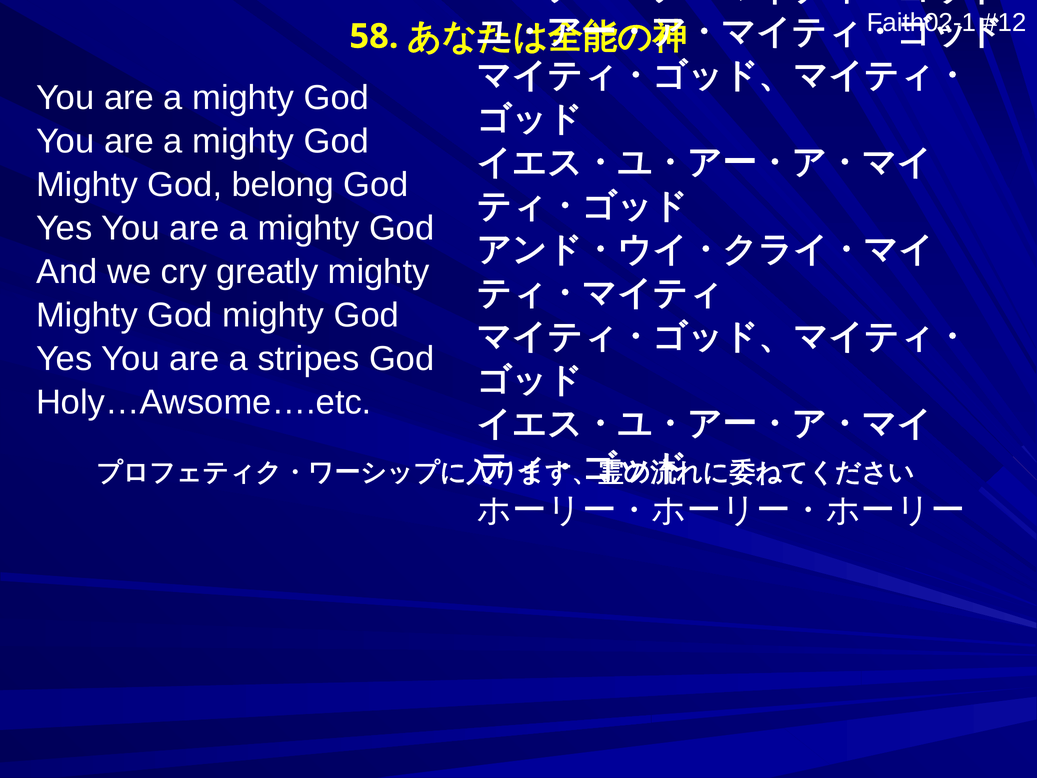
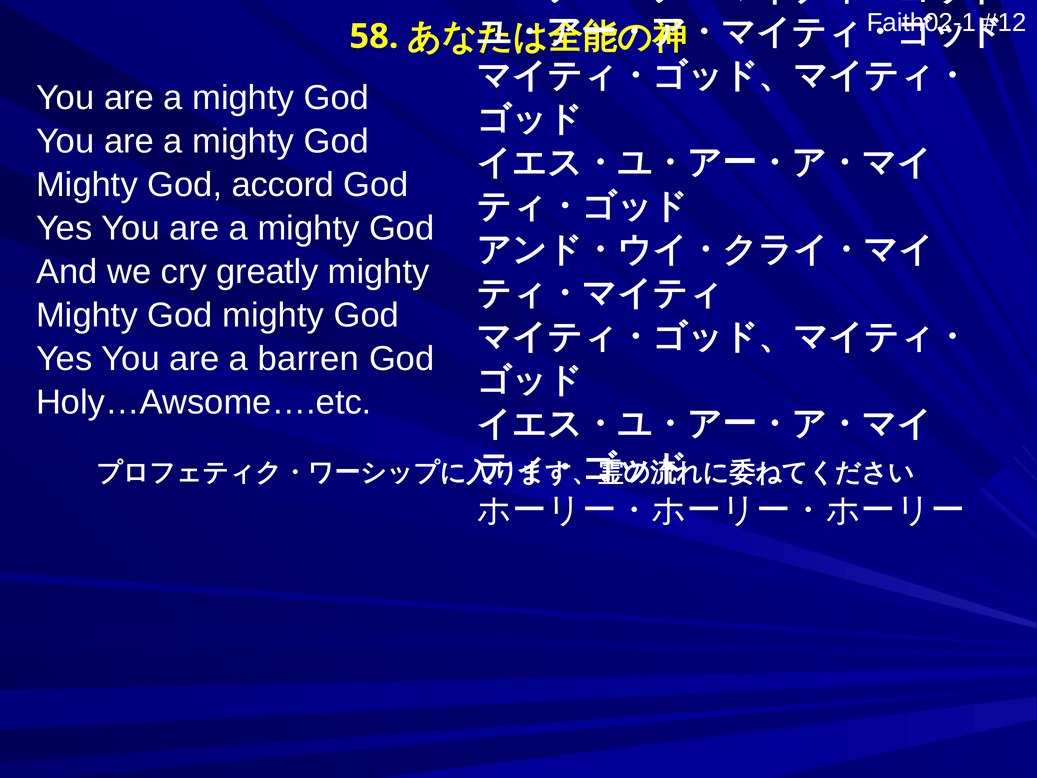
belong: belong -> accord
stripes: stripes -> barren
